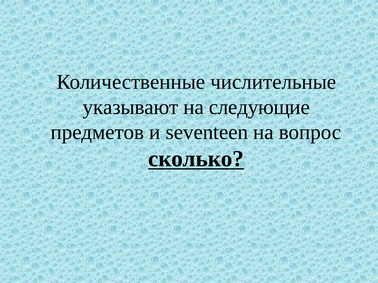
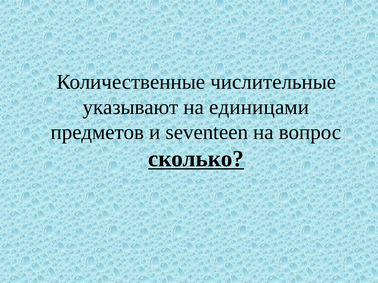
следующие: следующие -> единицами
